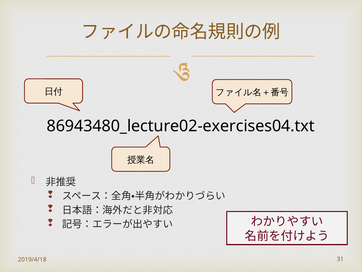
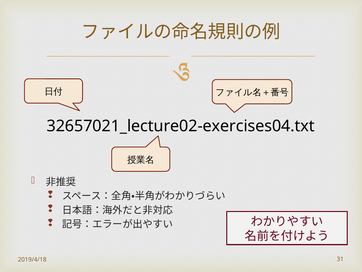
86943480_lecture02-exercises04.txt: 86943480_lecture02-exercises04.txt -> 32657021_lecture02-exercises04.txt
